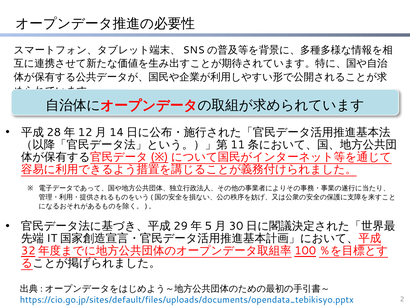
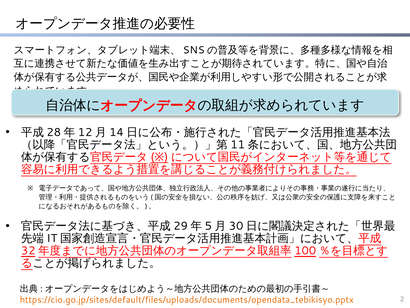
https://cio.go.jp/sites/default/files/uploads/documents/opendata_tebikisyo.pptx colour: blue -> orange
